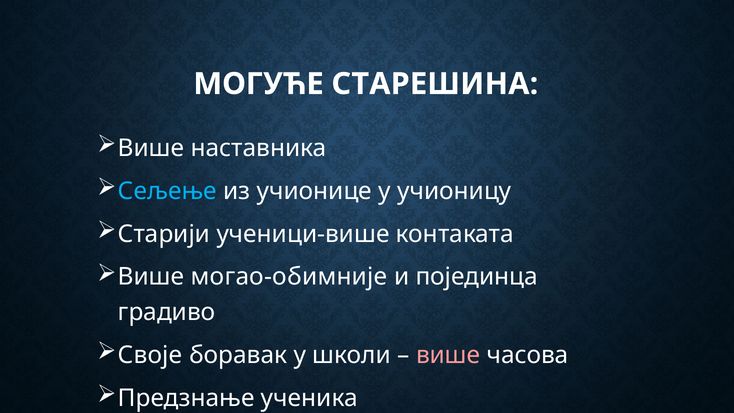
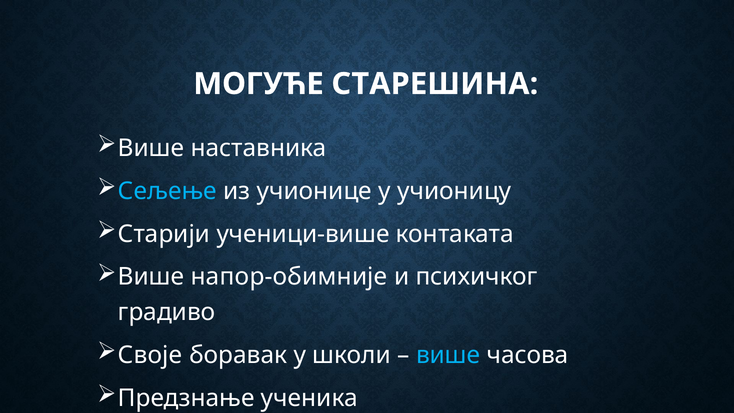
могао-обимније: могао-обимније -> напор-обимније
појединца: појединца -> психичког
више at (448, 355) colour: pink -> light blue
